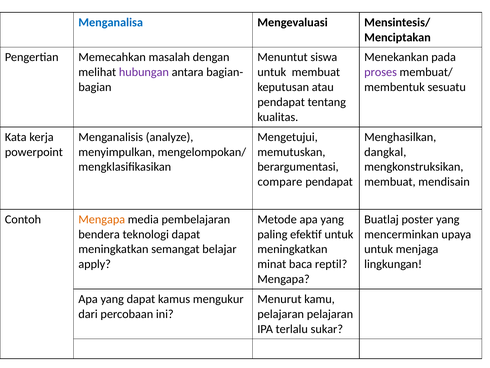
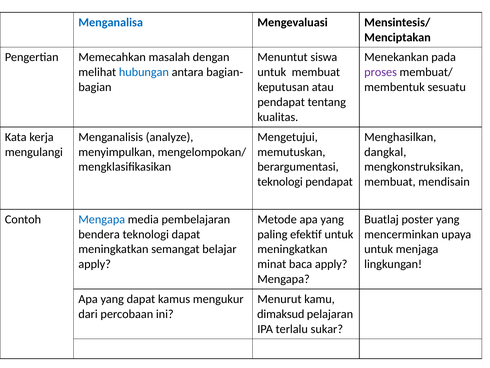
hubungan colour: purple -> blue
powerpoint: powerpoint -> mengulangi
compare at (280, 182): compare -> teknologi
Mengapa at (102, 219) colour: orange -> blue
baca reptil: reptil -> apply
pelajaran at (281, 314): pelajaran -> dimaksud
